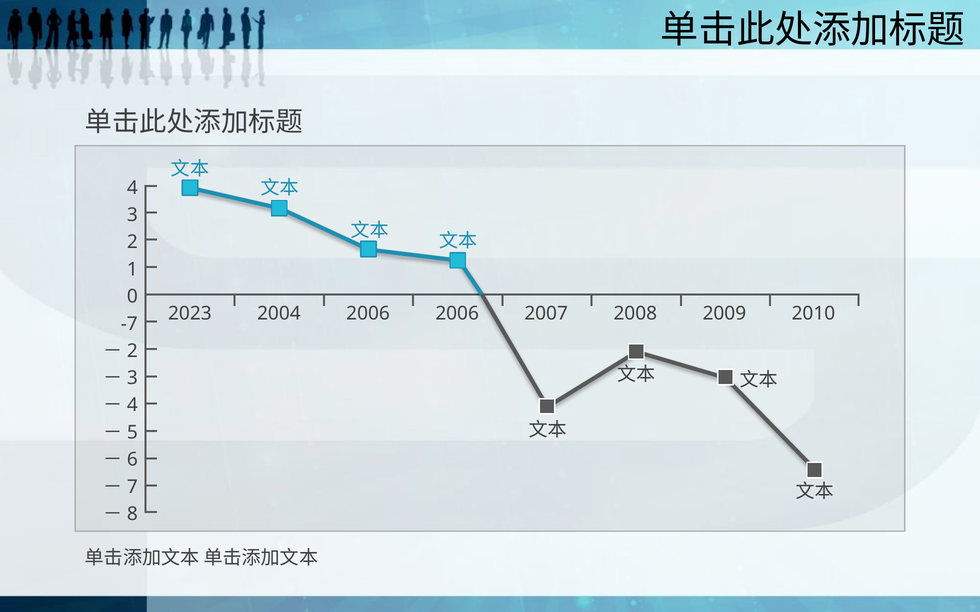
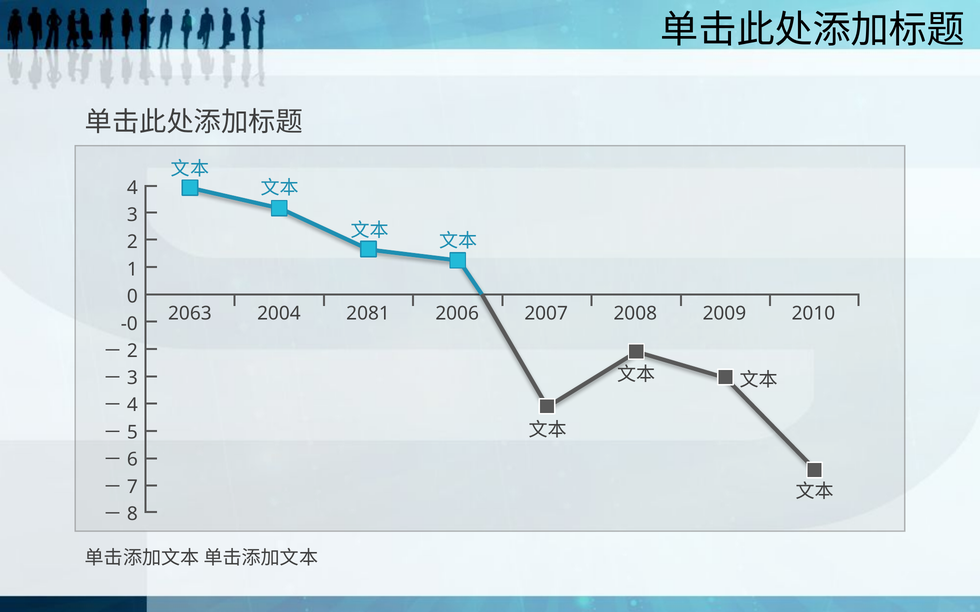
2023: 2023 -> 2063
2006 at (368, 314): 2006 -> 2081
-7: -7 -> -0
